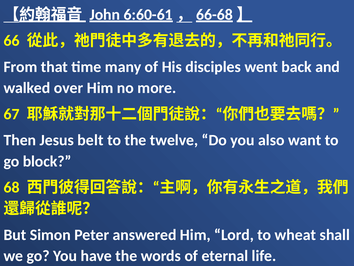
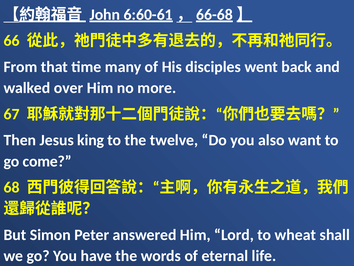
belt: belt -> king
block: block -> come
